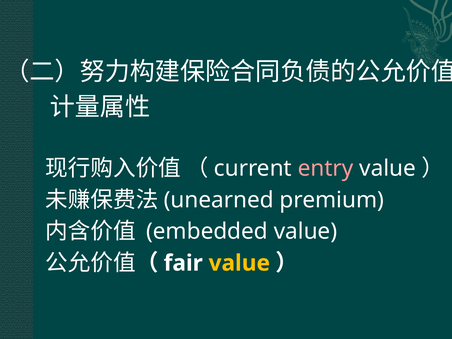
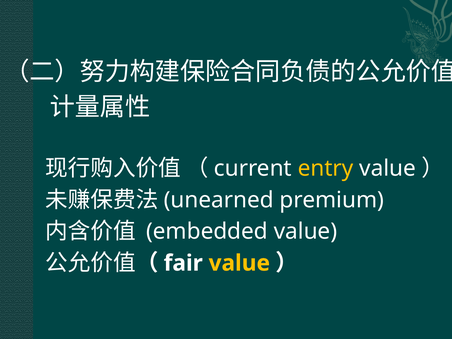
entry colour: pink -> yellow
